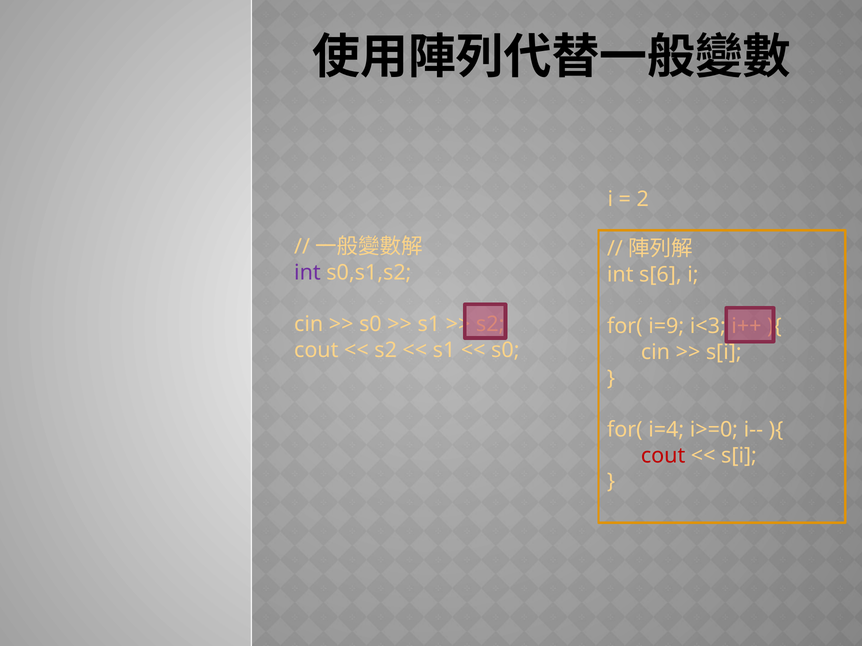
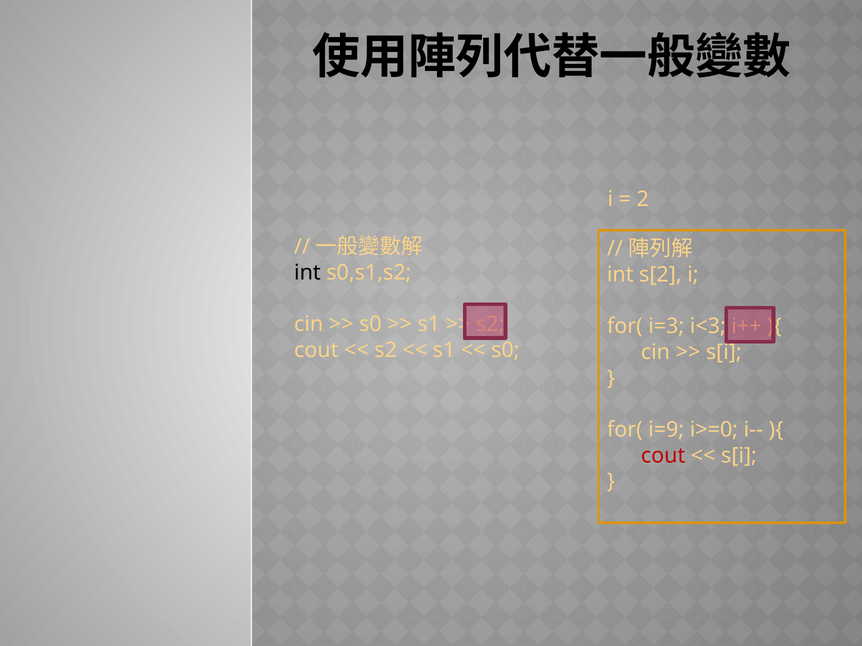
int at (307, 273) colour: purple -> black
s[6: s[6 -> s[2
i=9: i=9 -> i=3
i=4: i=4 -> i=9
